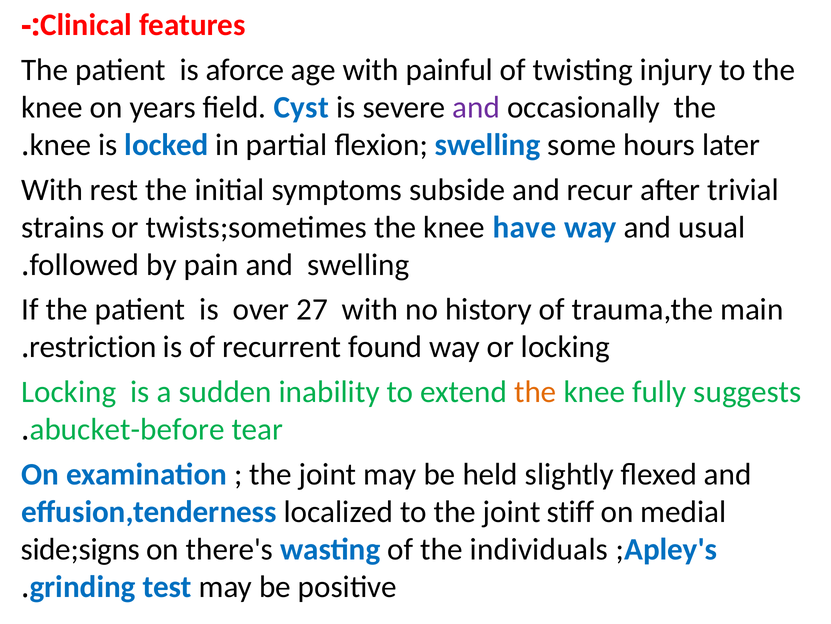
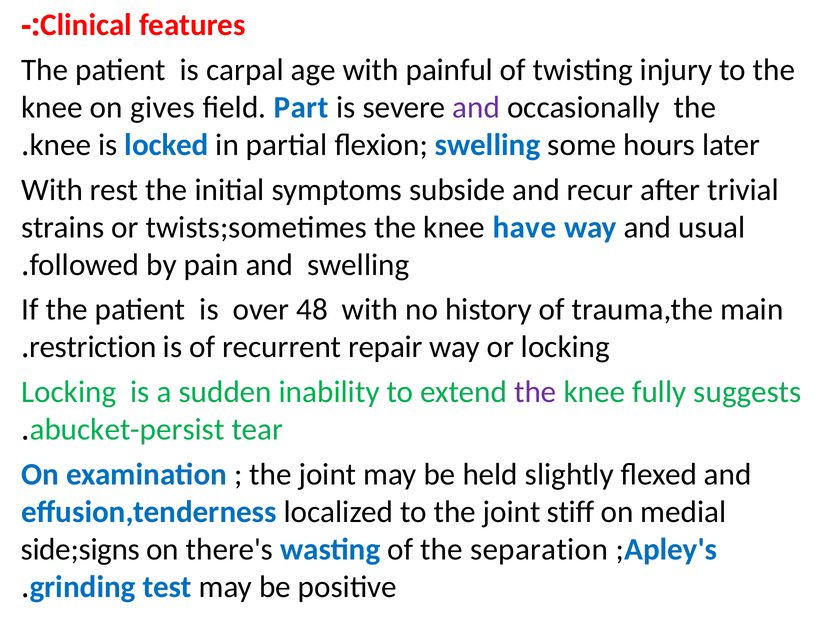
aforce: aforce -> carpal
years: years -> gives
Cyst: Cyst -> Part
27: 27 -> 48
found: found -> repair
the at (535, 391) colour: orange -> purple
abucket-before: abucket-before -> abucket-persist
individuals: individuals -> separation
